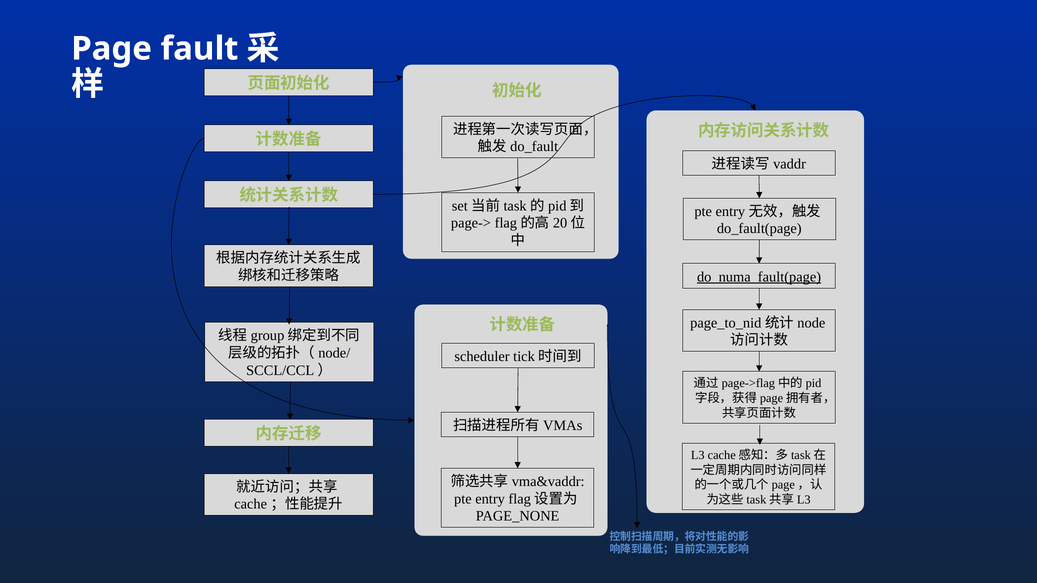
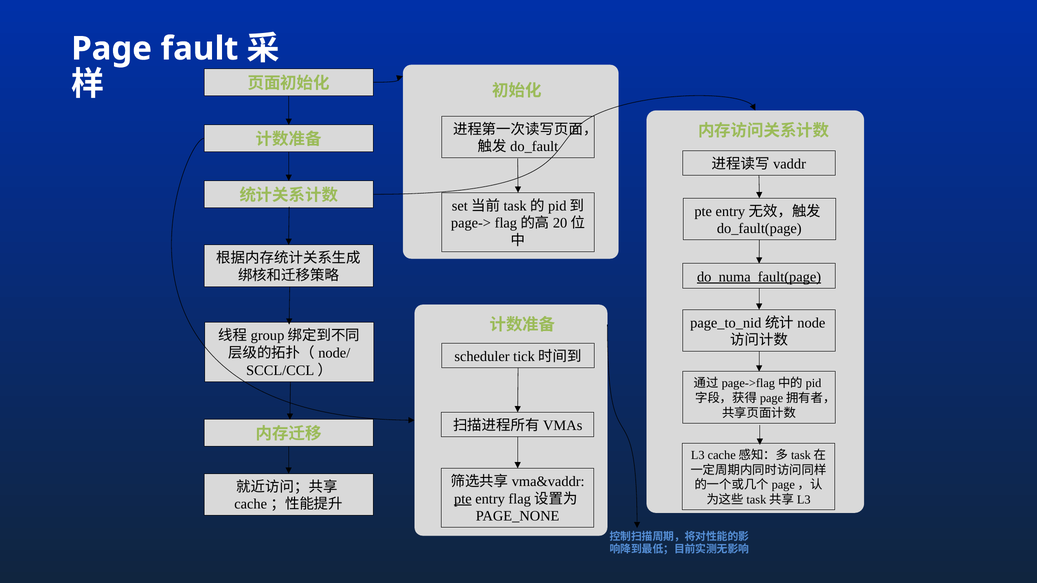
pte at (463, 499) underline: none -> present
